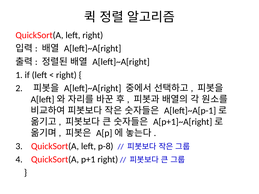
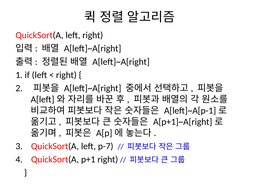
p-8: p-8 -> p-7
